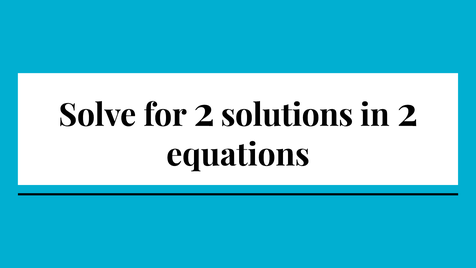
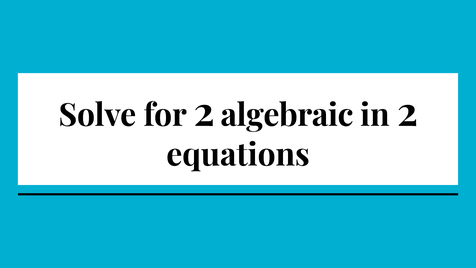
solutions: solutions -> algebraic
